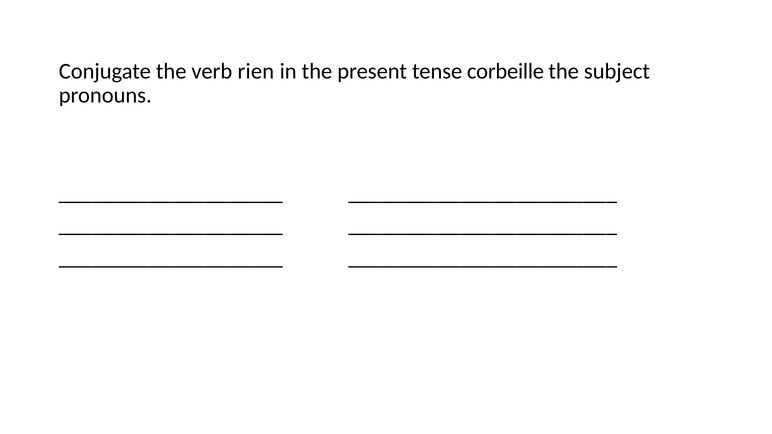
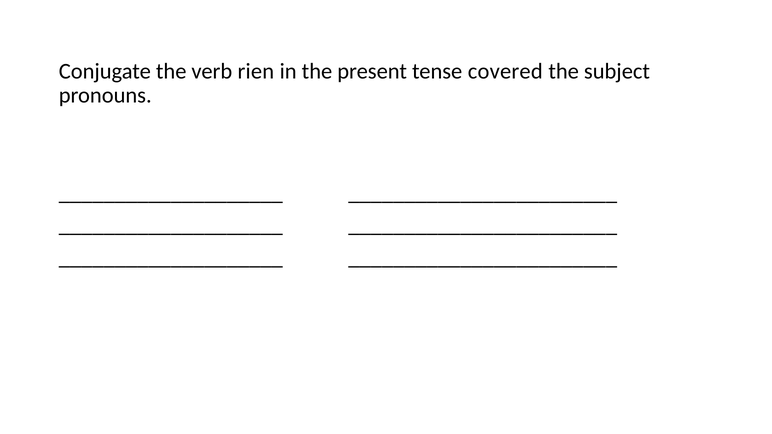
corbeille: corbeille -> covered
